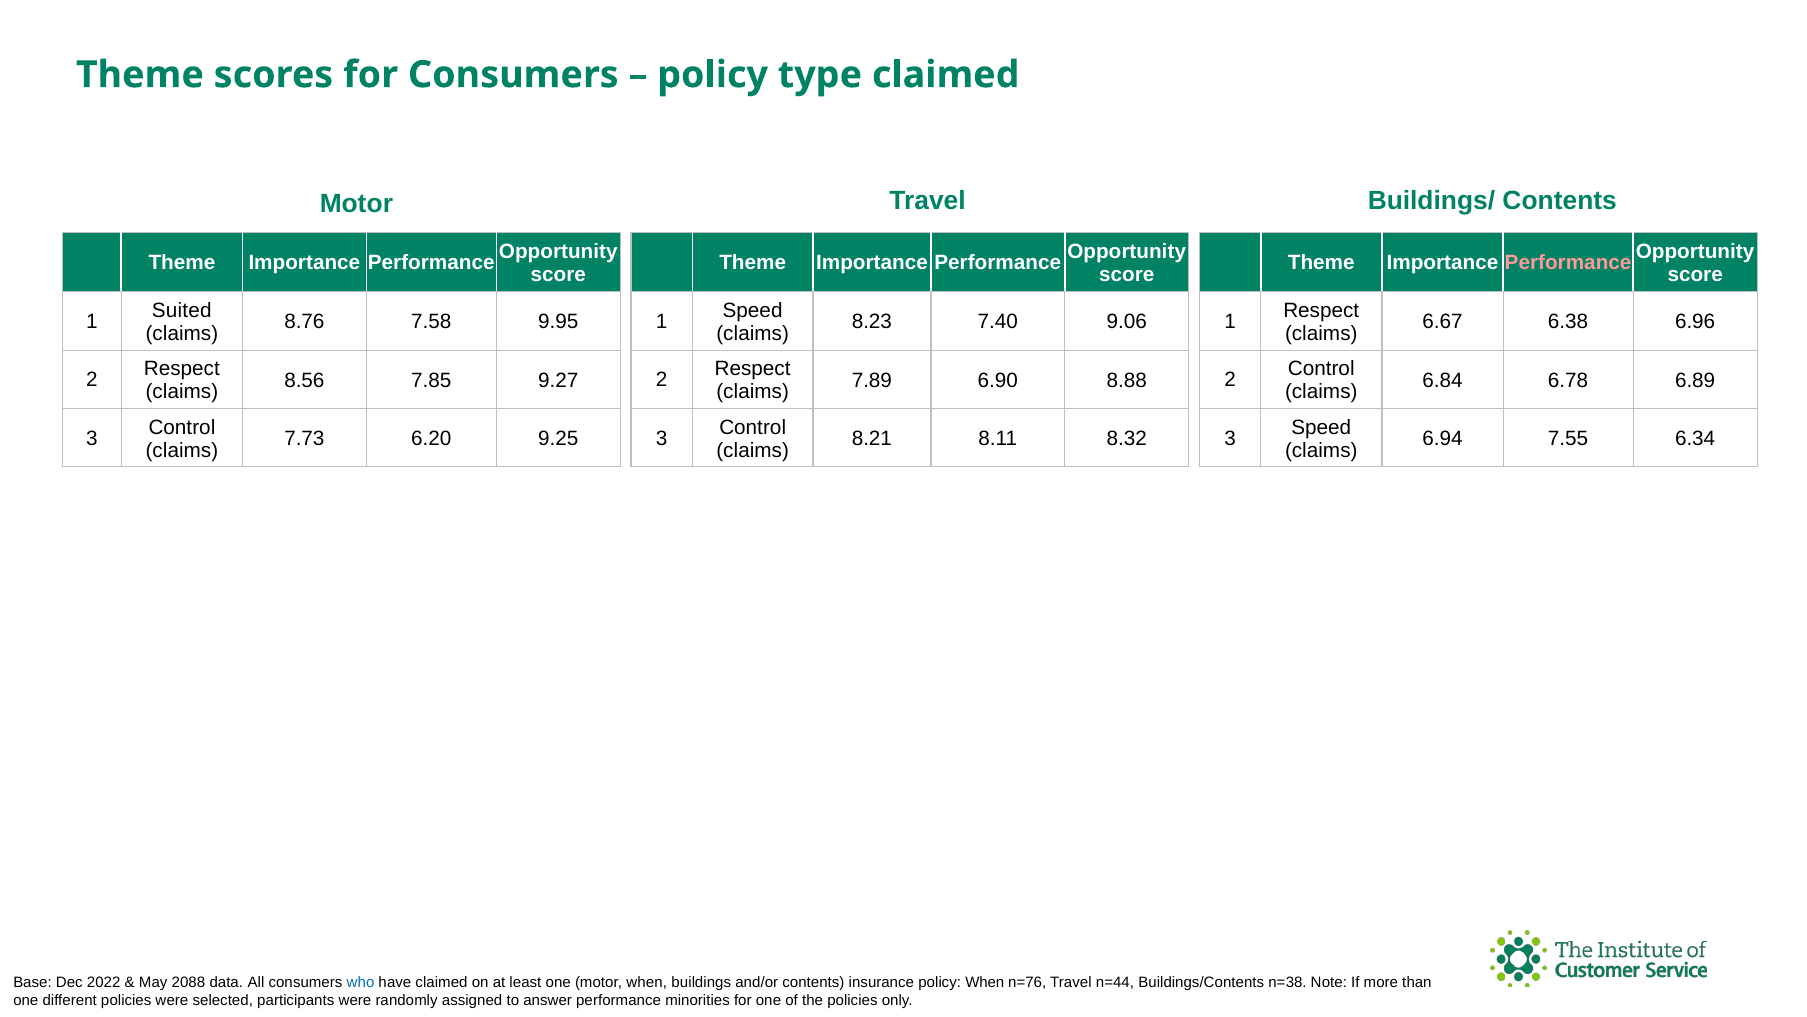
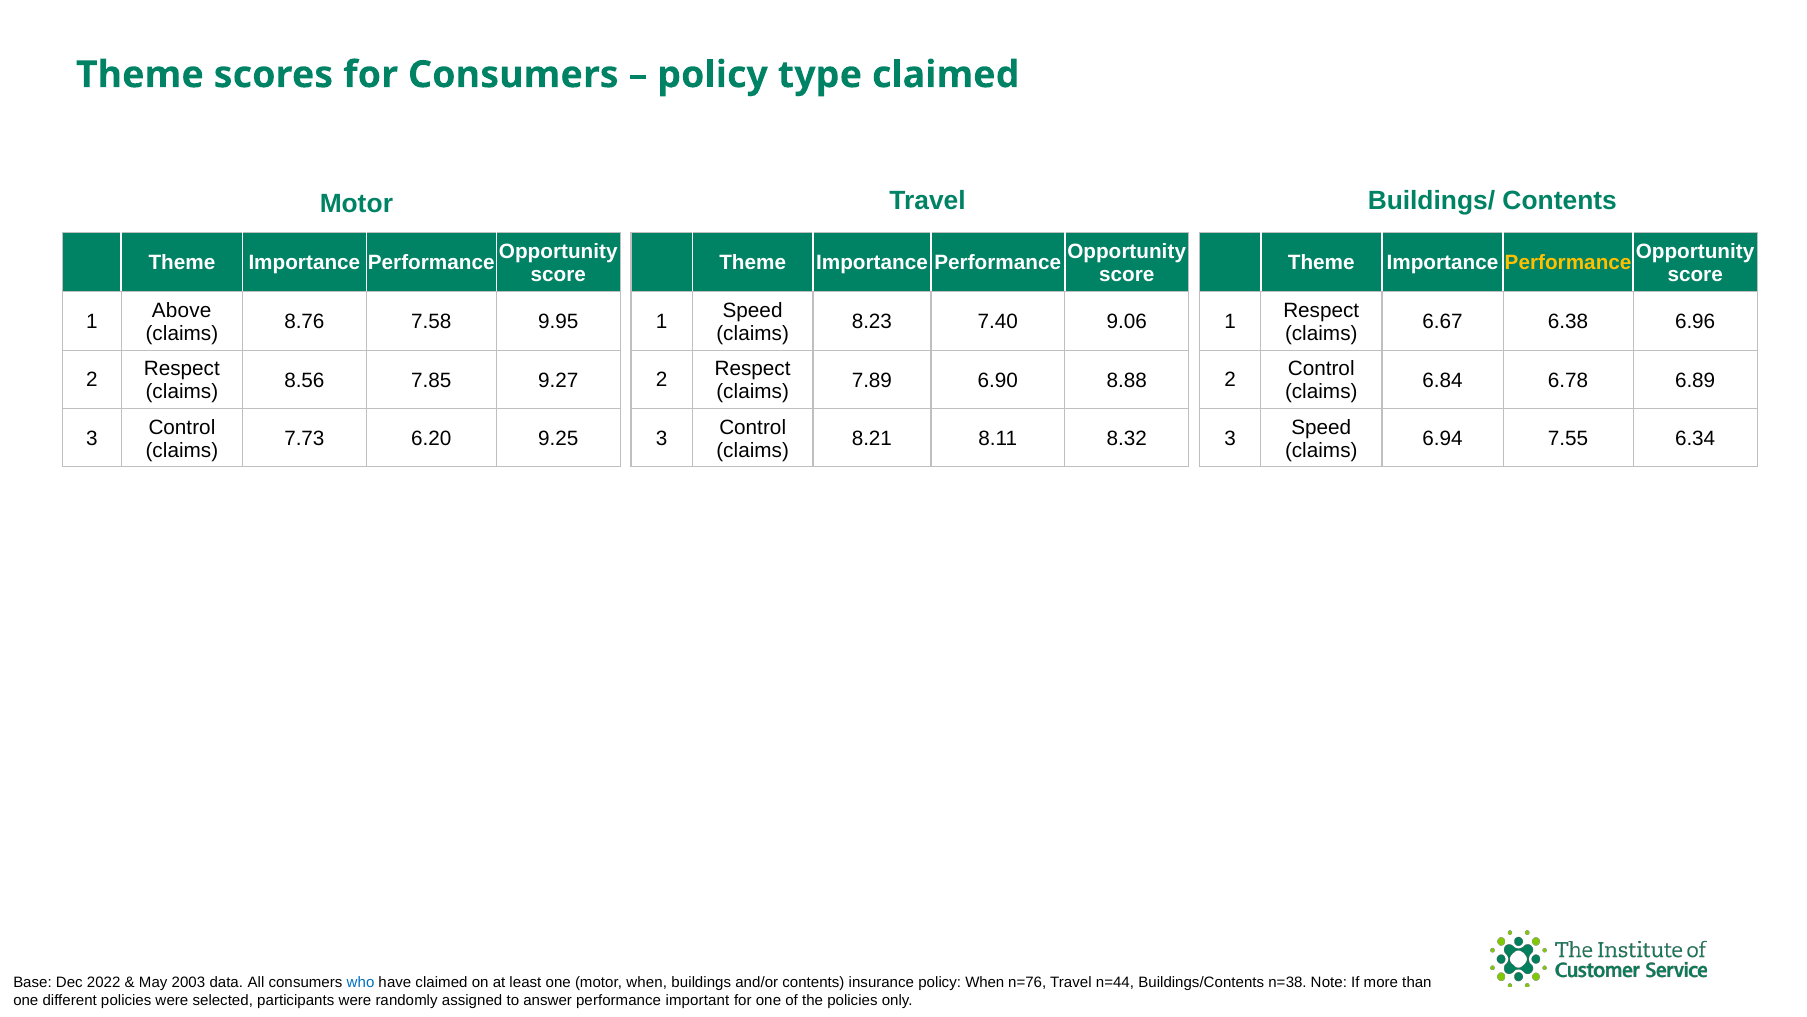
Performance at (1568, 263) colour: pink -> yellow
Suited: Suited -> Above
2088: 2088 -> 2003
minorities: minorities -> important
